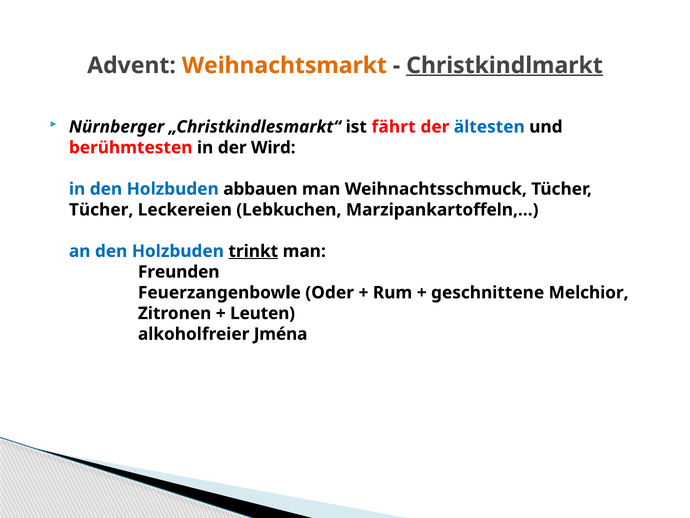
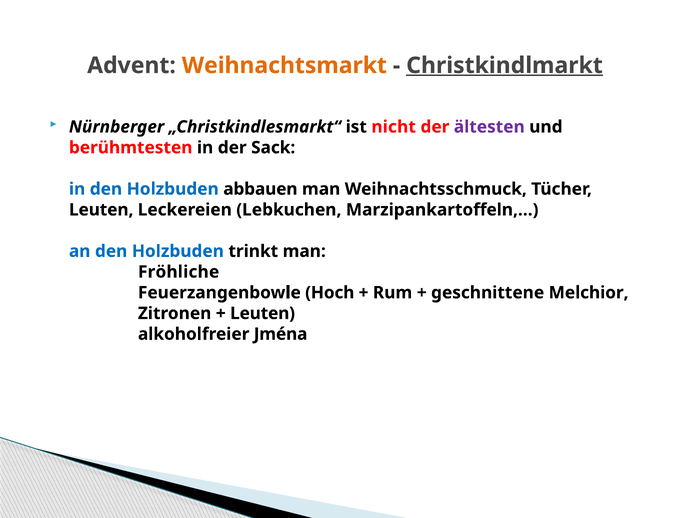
fährt: fährt -> nicht
ältesten colour: blue -> purple
Wird: Wird -> Sack
Tücher at (101, 210): Tücher -> Leuten
trinkt underline: present -> none
Freunden: Freunden -> Fröhliche
Oder: Oder -> Hoch
